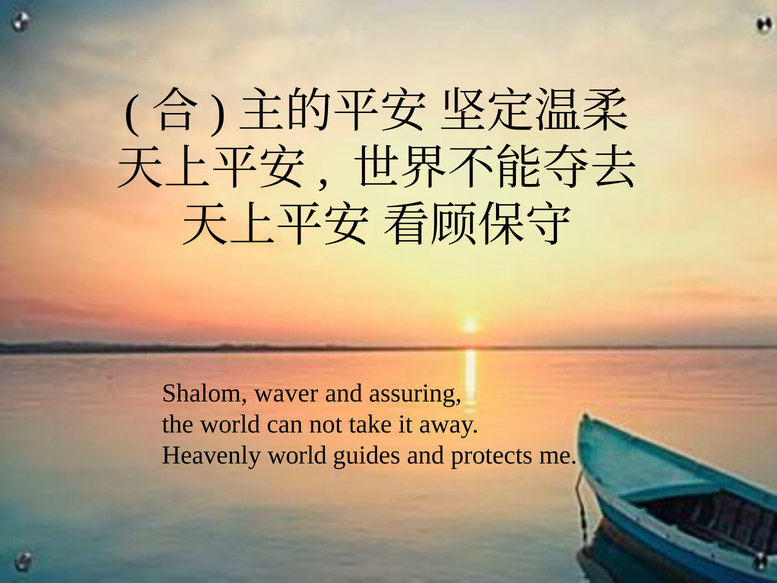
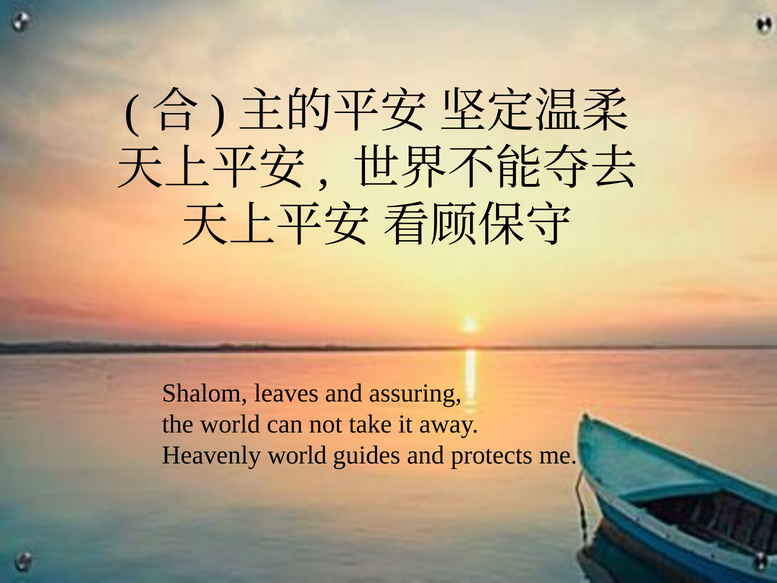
waver: waver -> leaves
